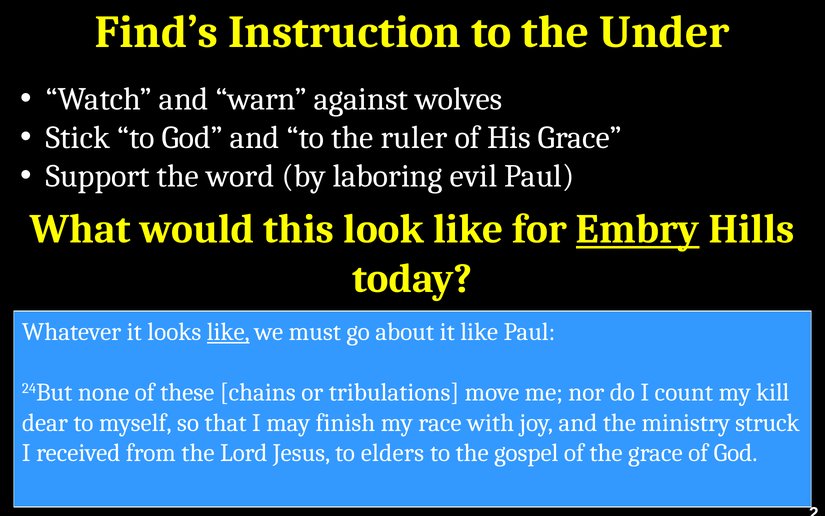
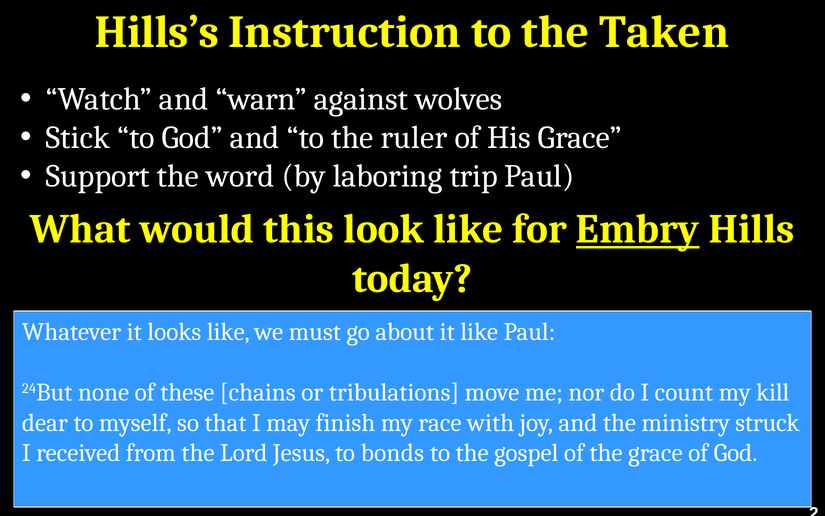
Find’s: Find’s -> Hills’s
Under: Under -> Taken
evil: evil -> trip
like at (228, 332) underline: present -> none
elders: elders -> bonds
